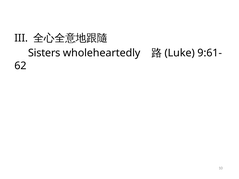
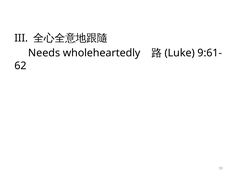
Sisters: Sisters -> Needs
